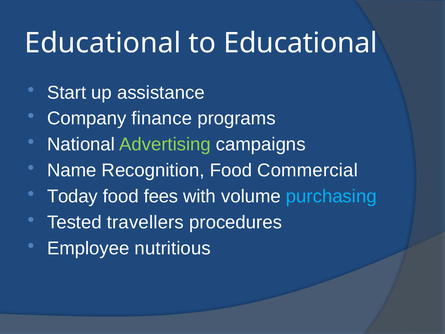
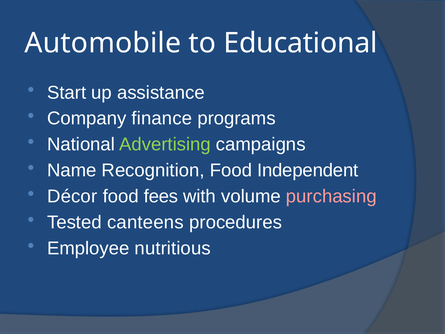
Educational at (103, 43): Educational -> Automobile
Commercial: Commercial -> Independent
Today: Today -> Décor
purchasing colour: light blue -> pink
travellers: travellers -> canteens
